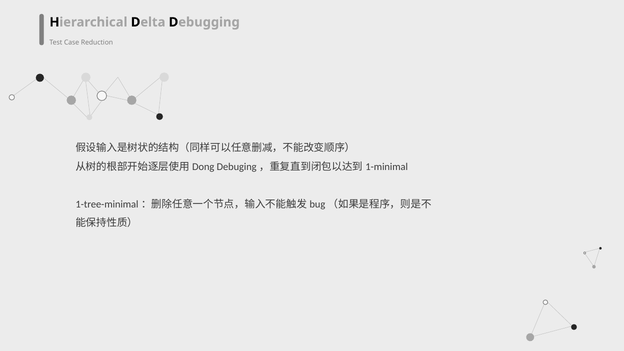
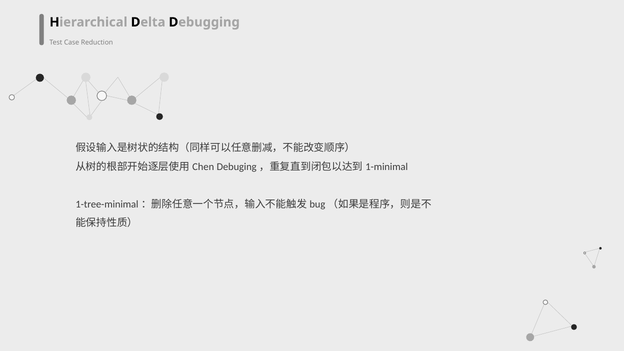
Dong: Dong -> Chen
